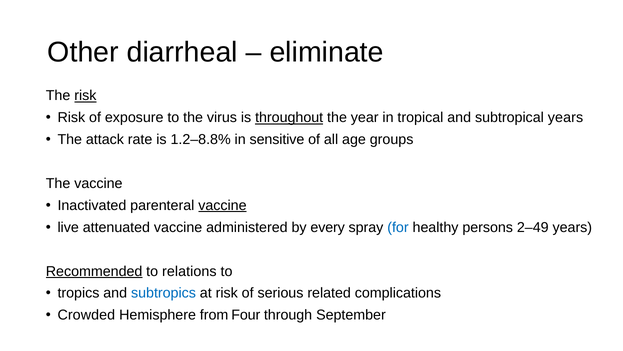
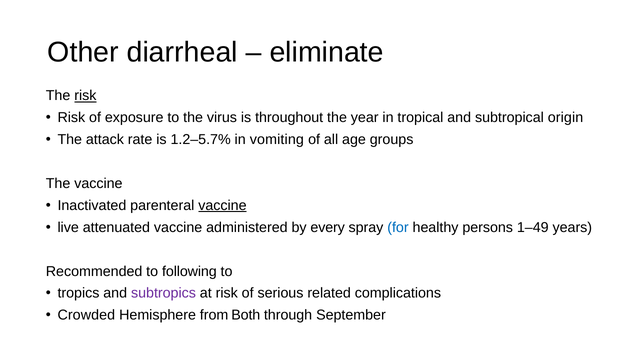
throughout underline: present -> none
subtropical years: years -> origin
1.2–8.8%: 1.2–8.8% -> 1.2–5.7%
sensitive: sensitive -> vomiting
2–49: 2–49 -> 1–49
Recommended underline: present -> none
relations: relations -> following
subtropics colour: blue -> purple
Four: Four -> Both
